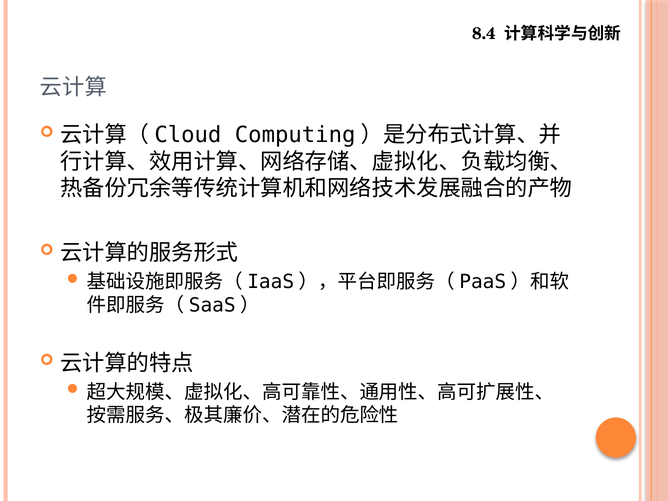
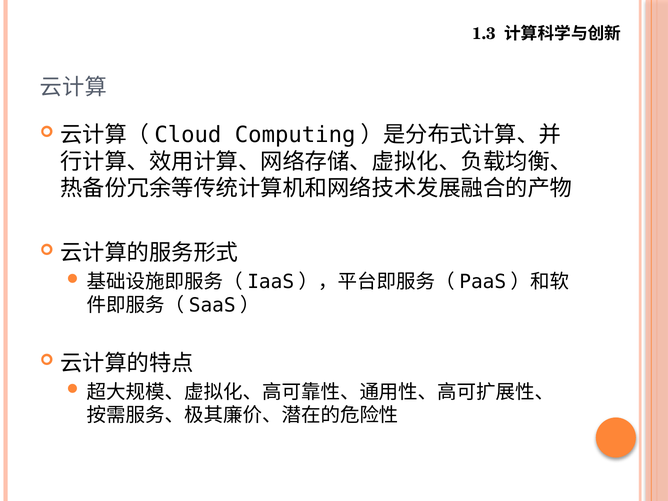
8.4: 8.4 -> 1.3
